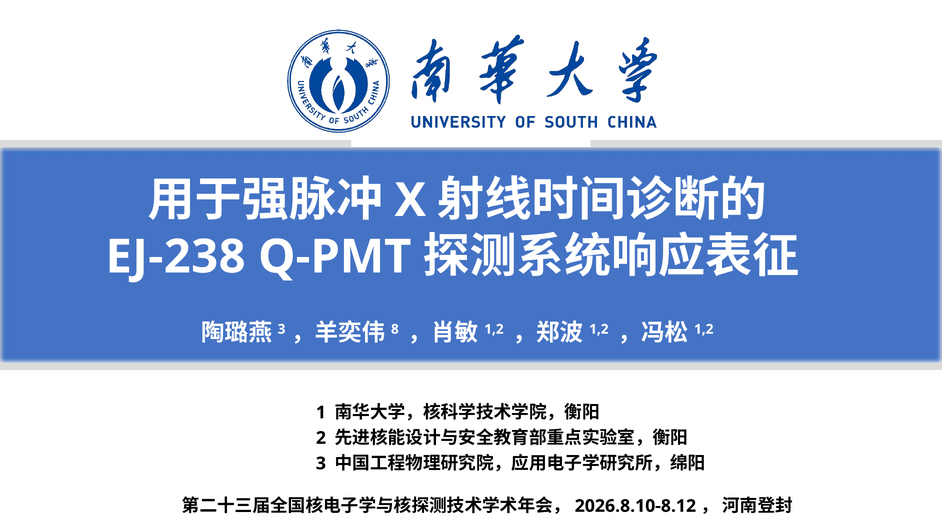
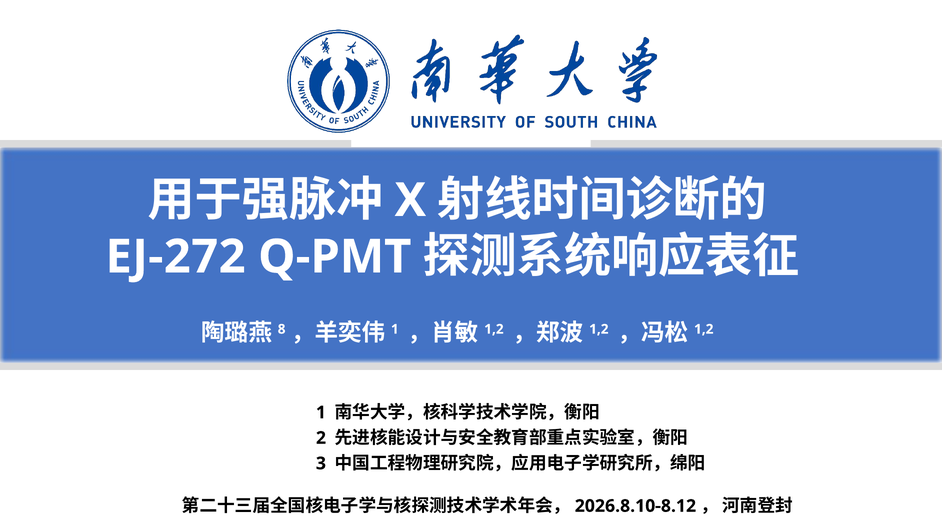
EJ-238: EJ-238 -> EJ-272
3 at (282, 329): 3 -> 8
8 at (395, 329): 8 -> 1
